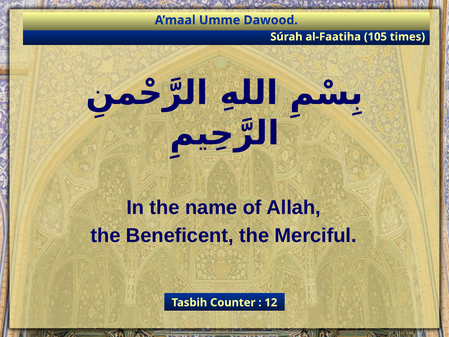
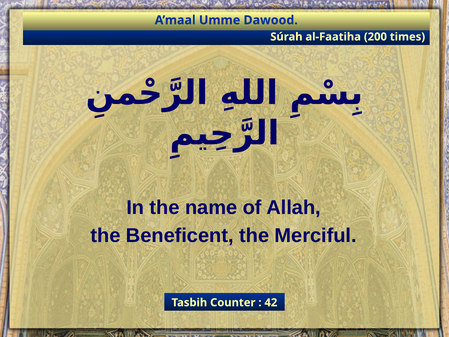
105: 105 -> 200
12: 12 -> 42
